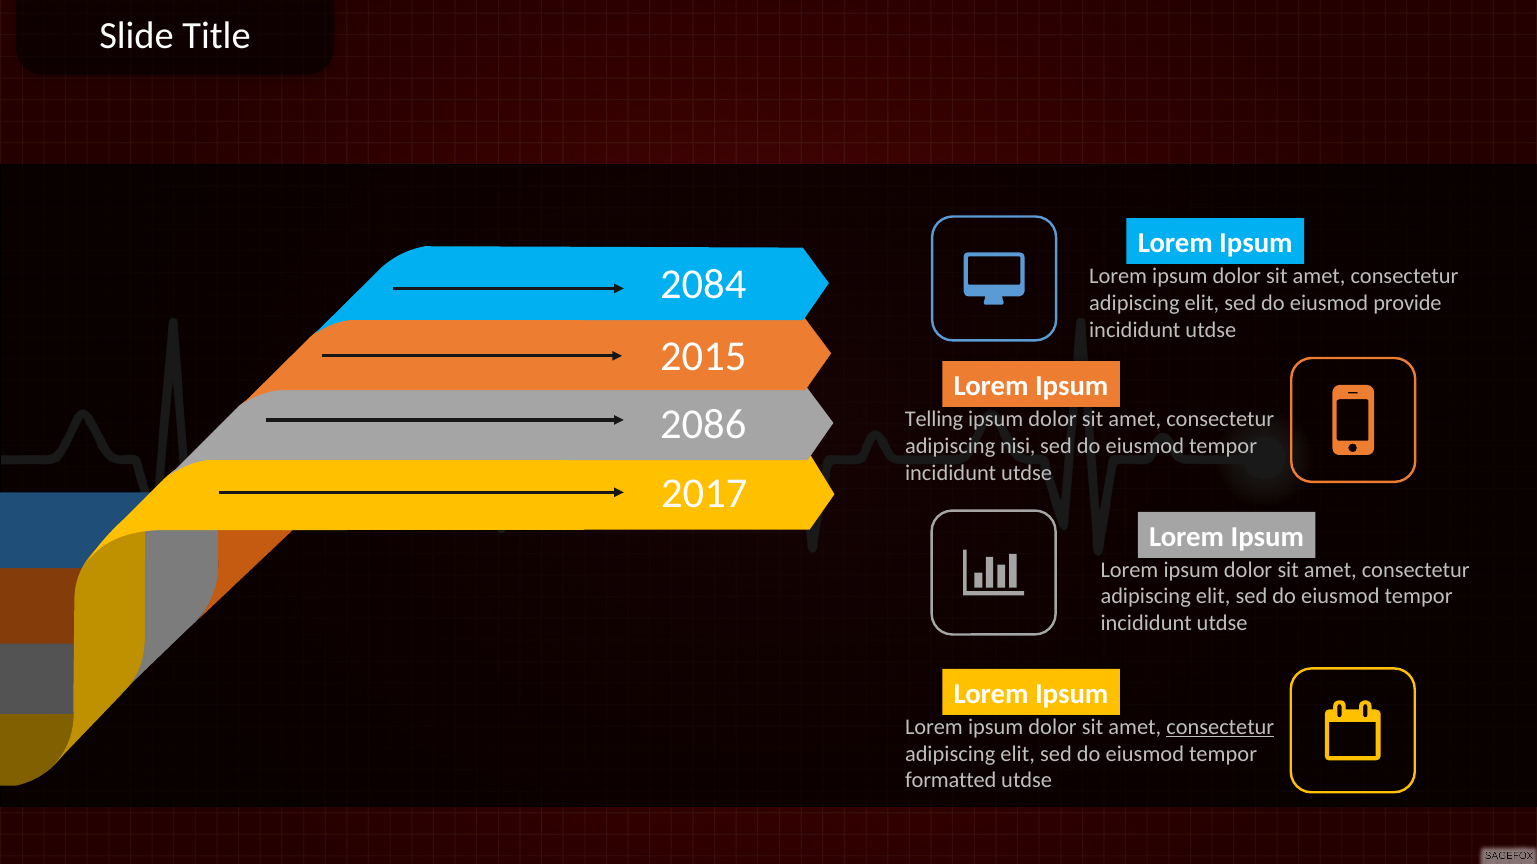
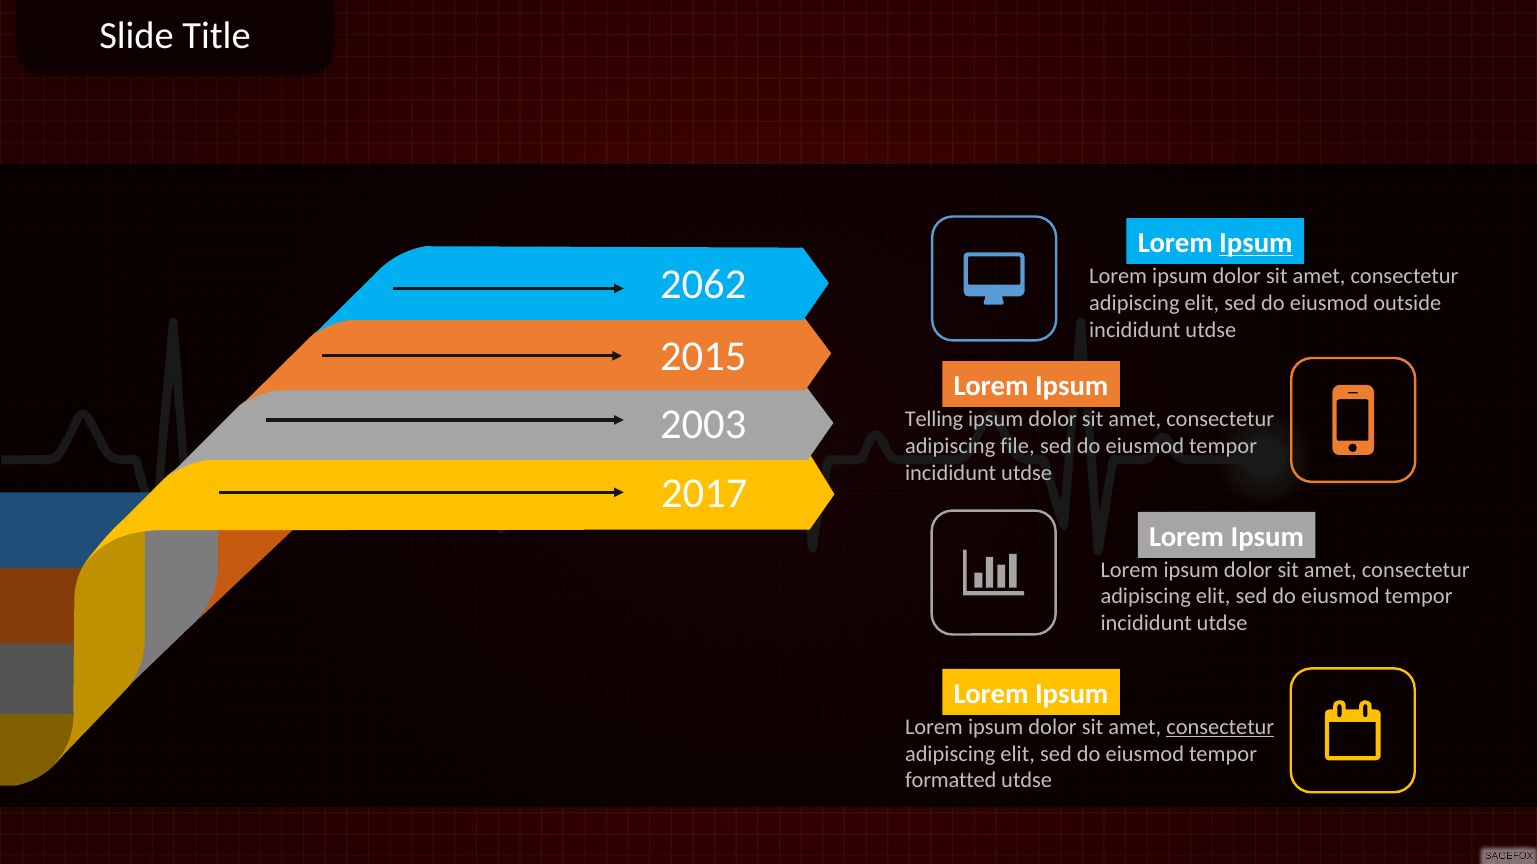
Ipsum at (1256, 243) underline: none -> present
2084: 2084 -> 2062
provide: provide -> outside
2086: 2086 -> 2003
nisi: nisi -> file
